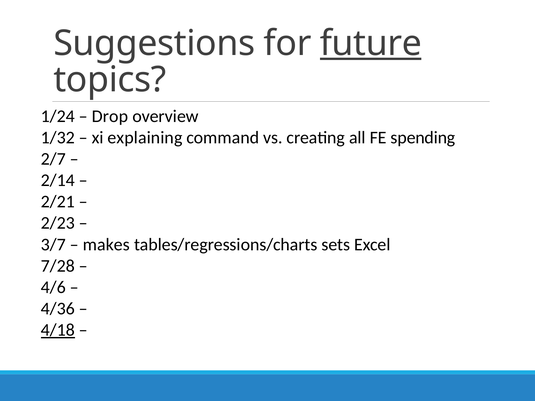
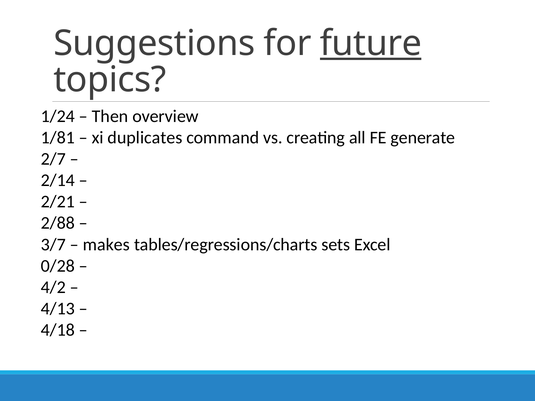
Drop: Drop -> Then
1/32: 1/32 -> 1/81
explaining: explaining -> duplicates
spending: spending -> generate
2/23: 2/23 -> 2/88
7/28: 7/28 -> 0/28
4/6: 4/6 -> 4/2
4/36: 4/36 -> 4/13
4/18 underline: present -> none
